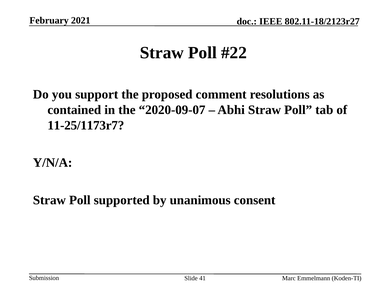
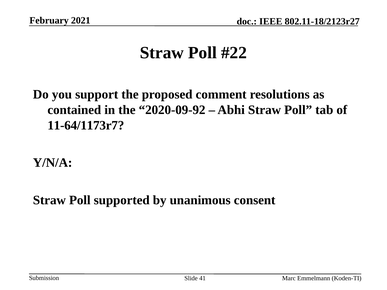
2020-09-07: 2020-09-07 -> 2020-09-92
11-25/1173r7: 11-25/1173r7 -> 11-64/1173r7
